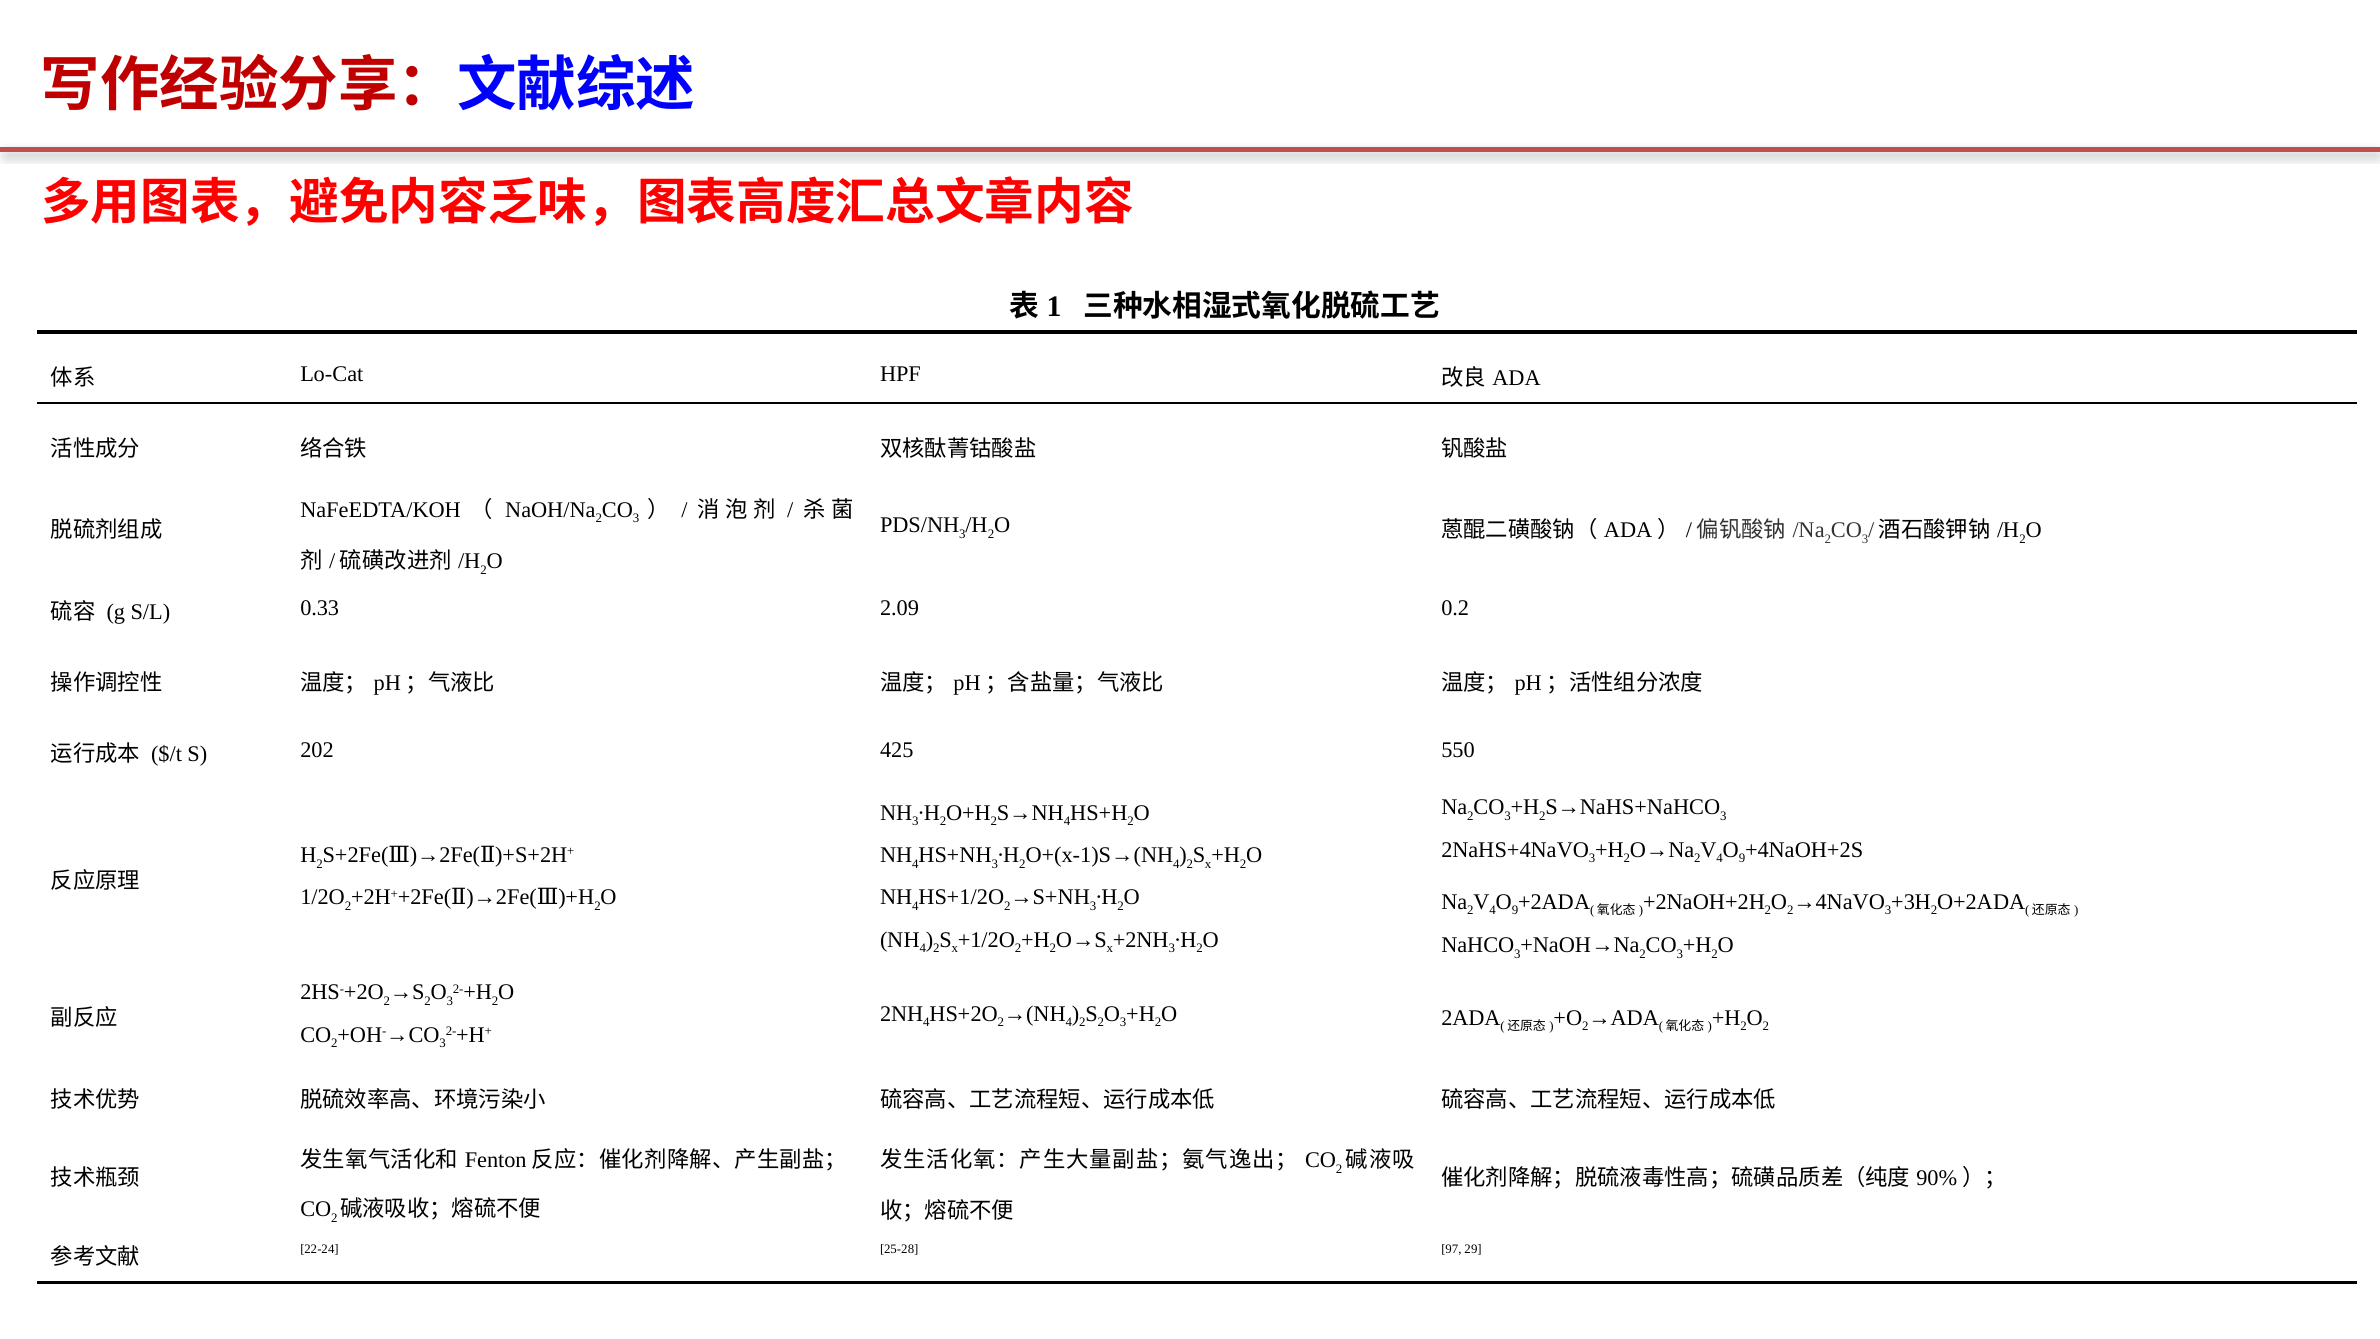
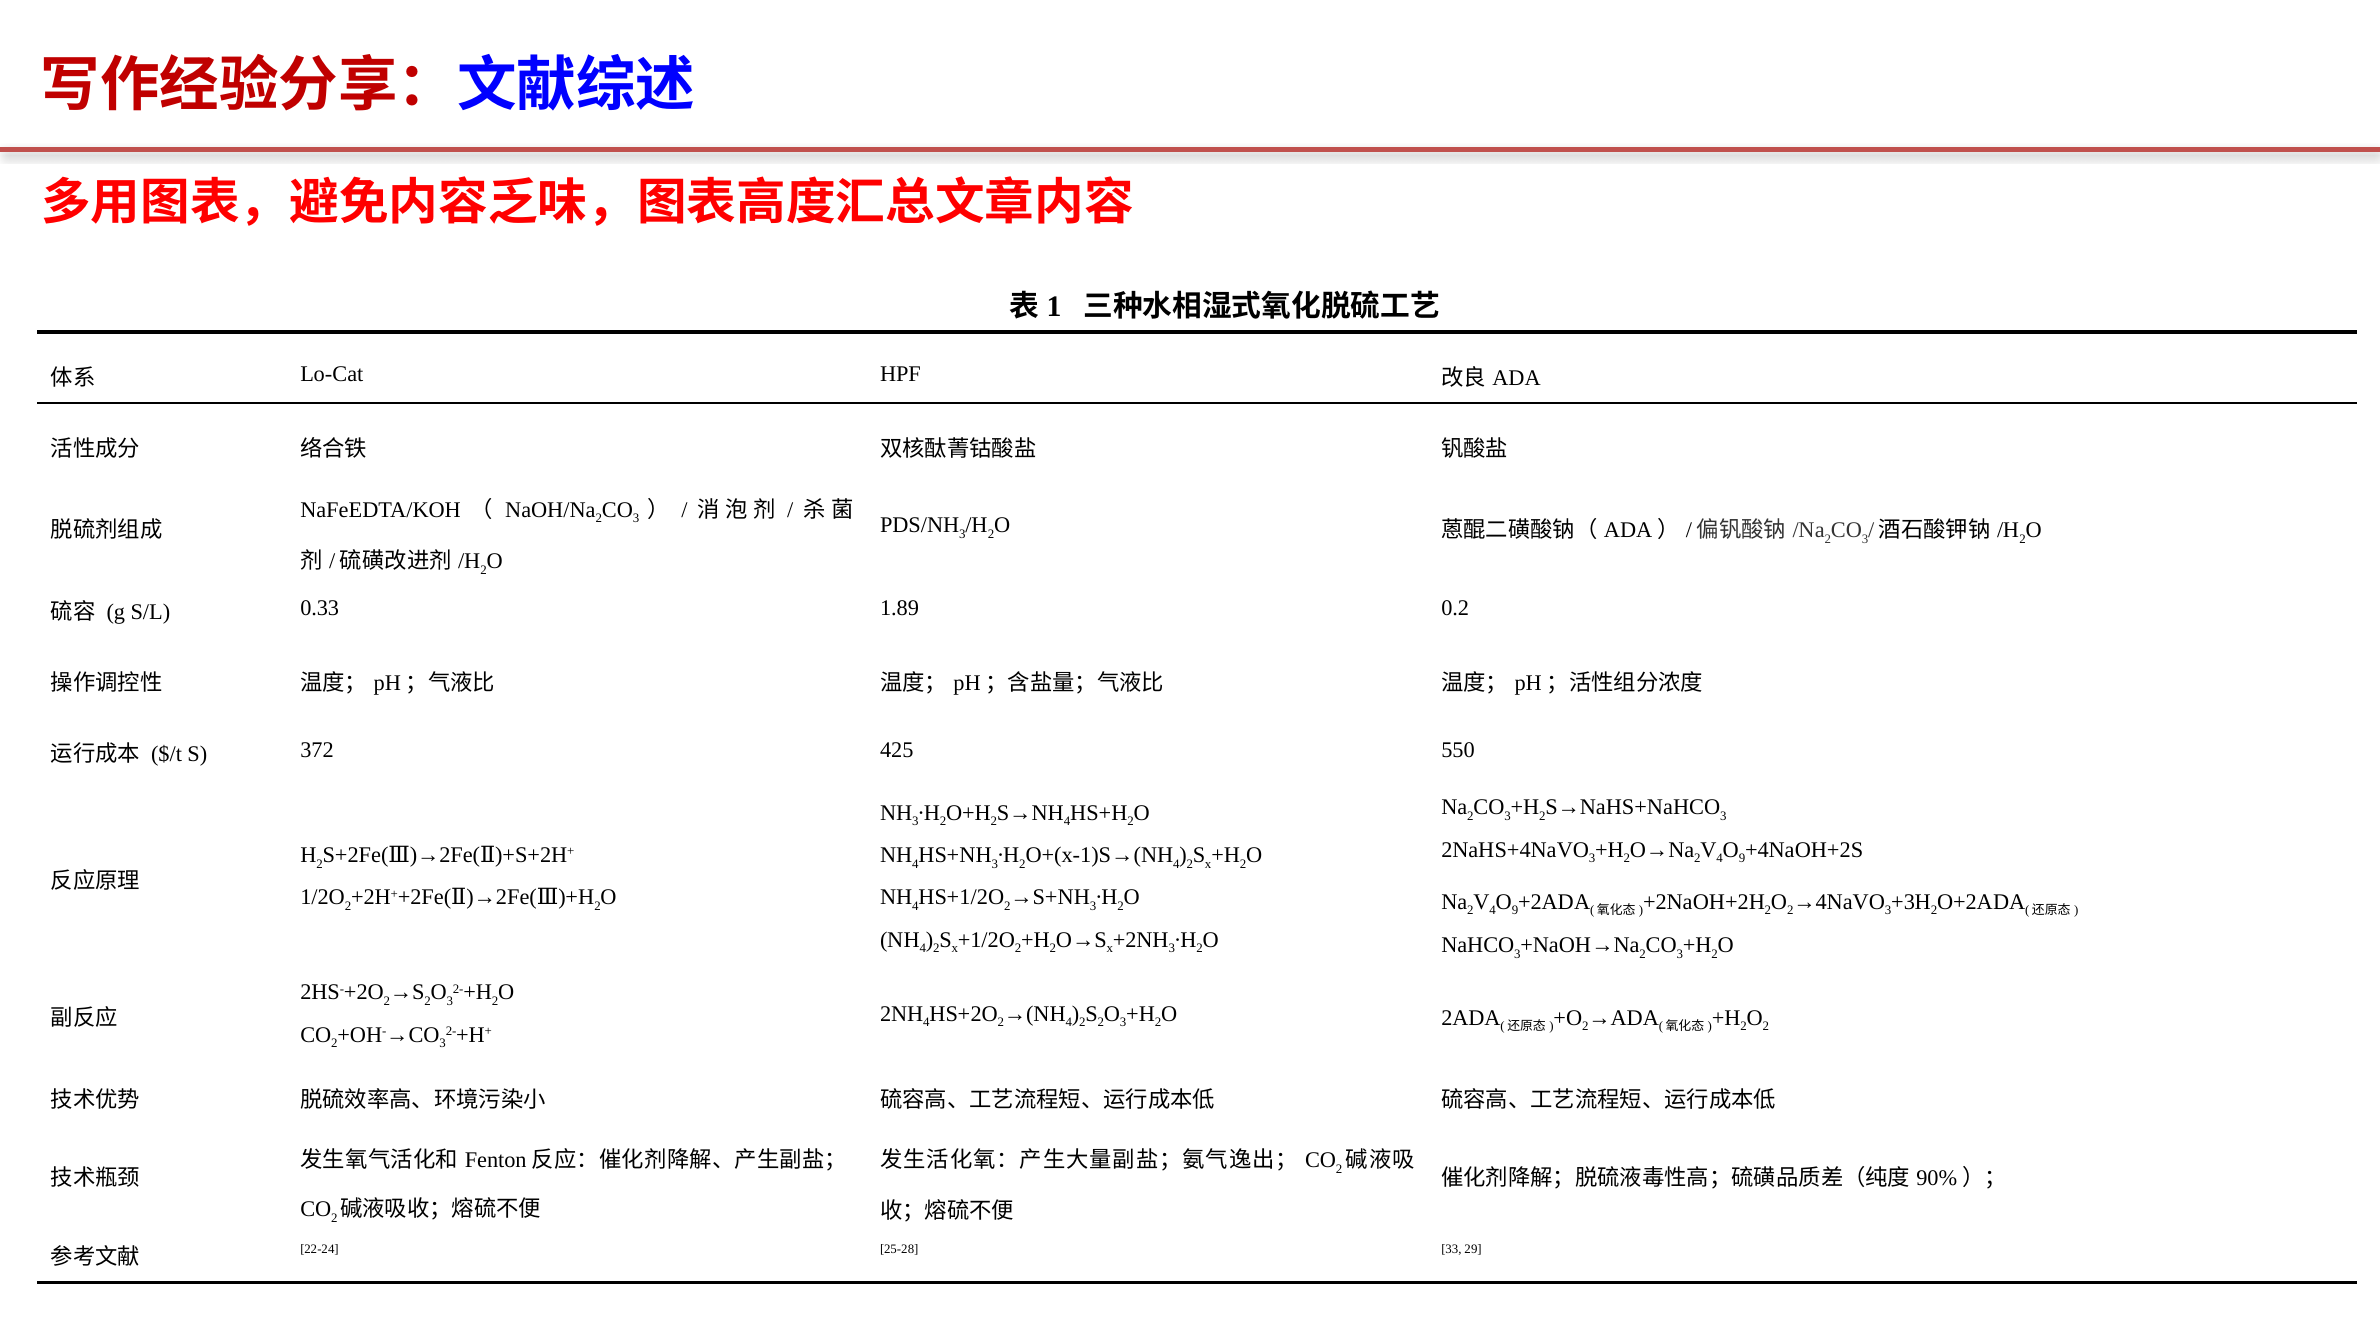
2.09: 2.09 -> 1.89
202: 202 -> 372
97: 97 -> 33
